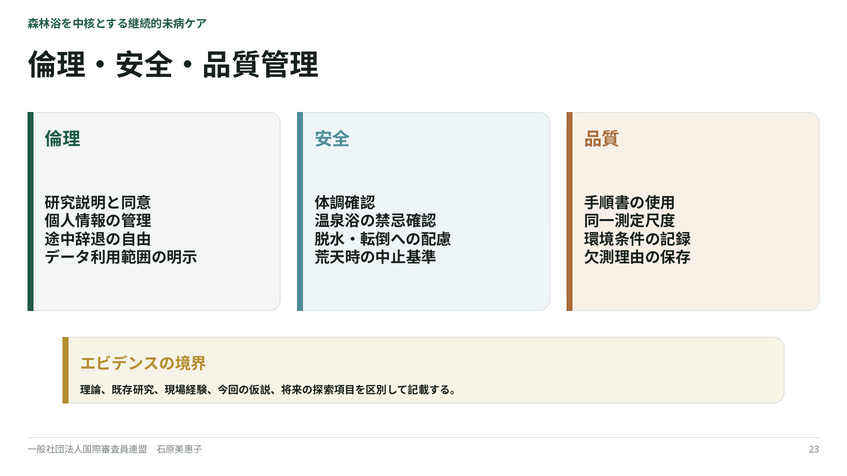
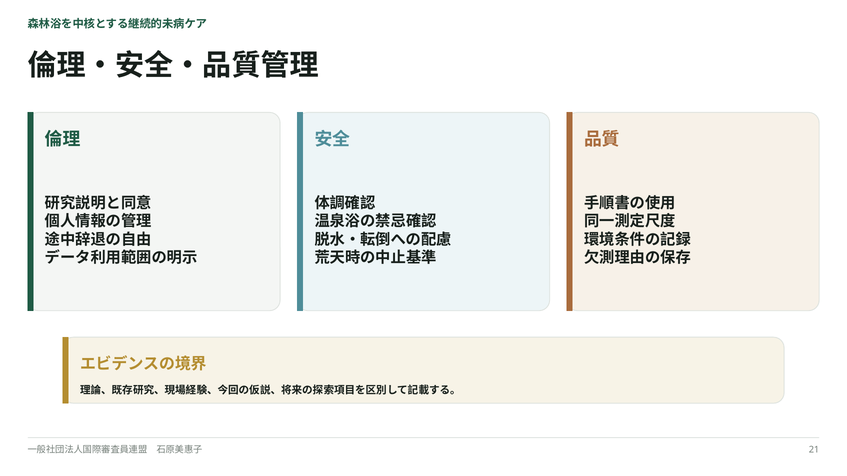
23: 23 -> 21
